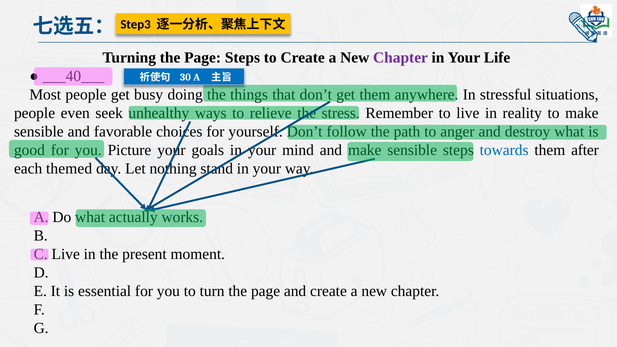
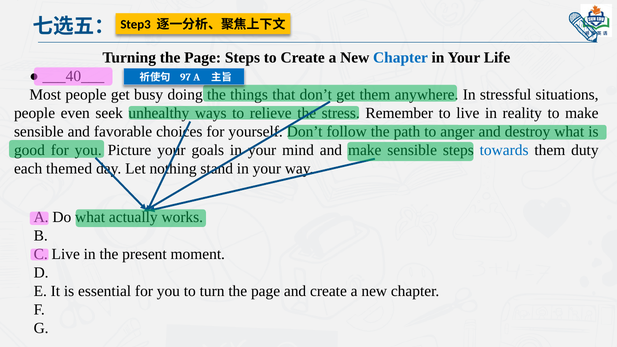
Chapter at (401, 58) colour: purple -> blue
30: 30 -> 97
after: after -> duty
